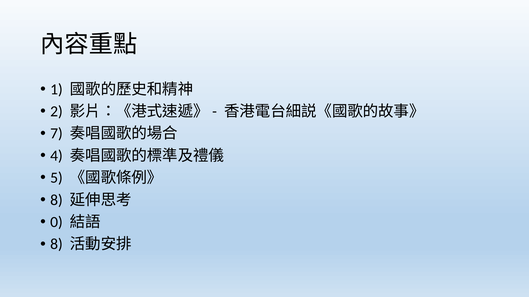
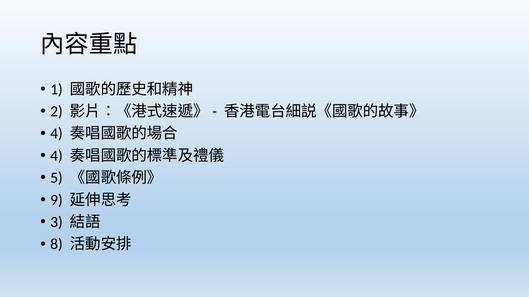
7 at (56, 134): 7 -> 4
8 at (56, 200): 8 -> 9
0: 0 -> 3
